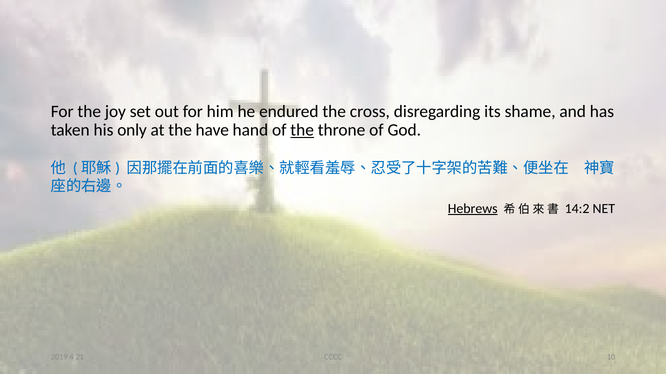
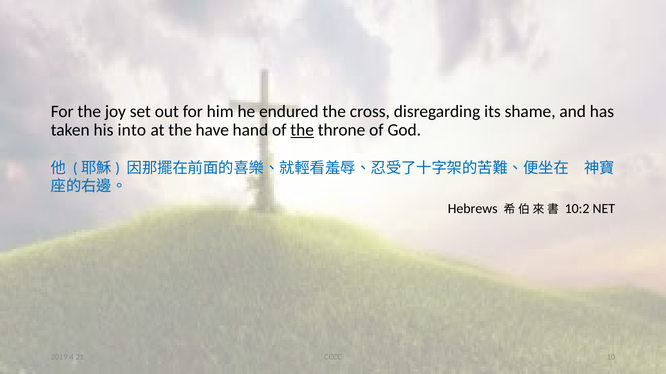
only: only -> into
Hebrews underline: present -> none
14:2: 14:2 -> 10:2
